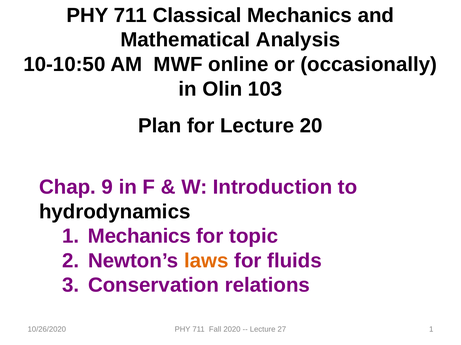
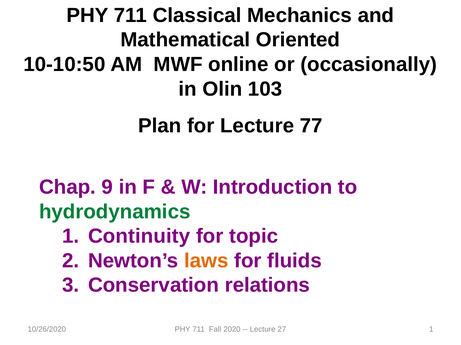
Analysis: Analysis -> Oriented
20: 20 -> 77
hydrodynamics colour: black -> green
1 Mechanics: Mechanics -> Continuity
